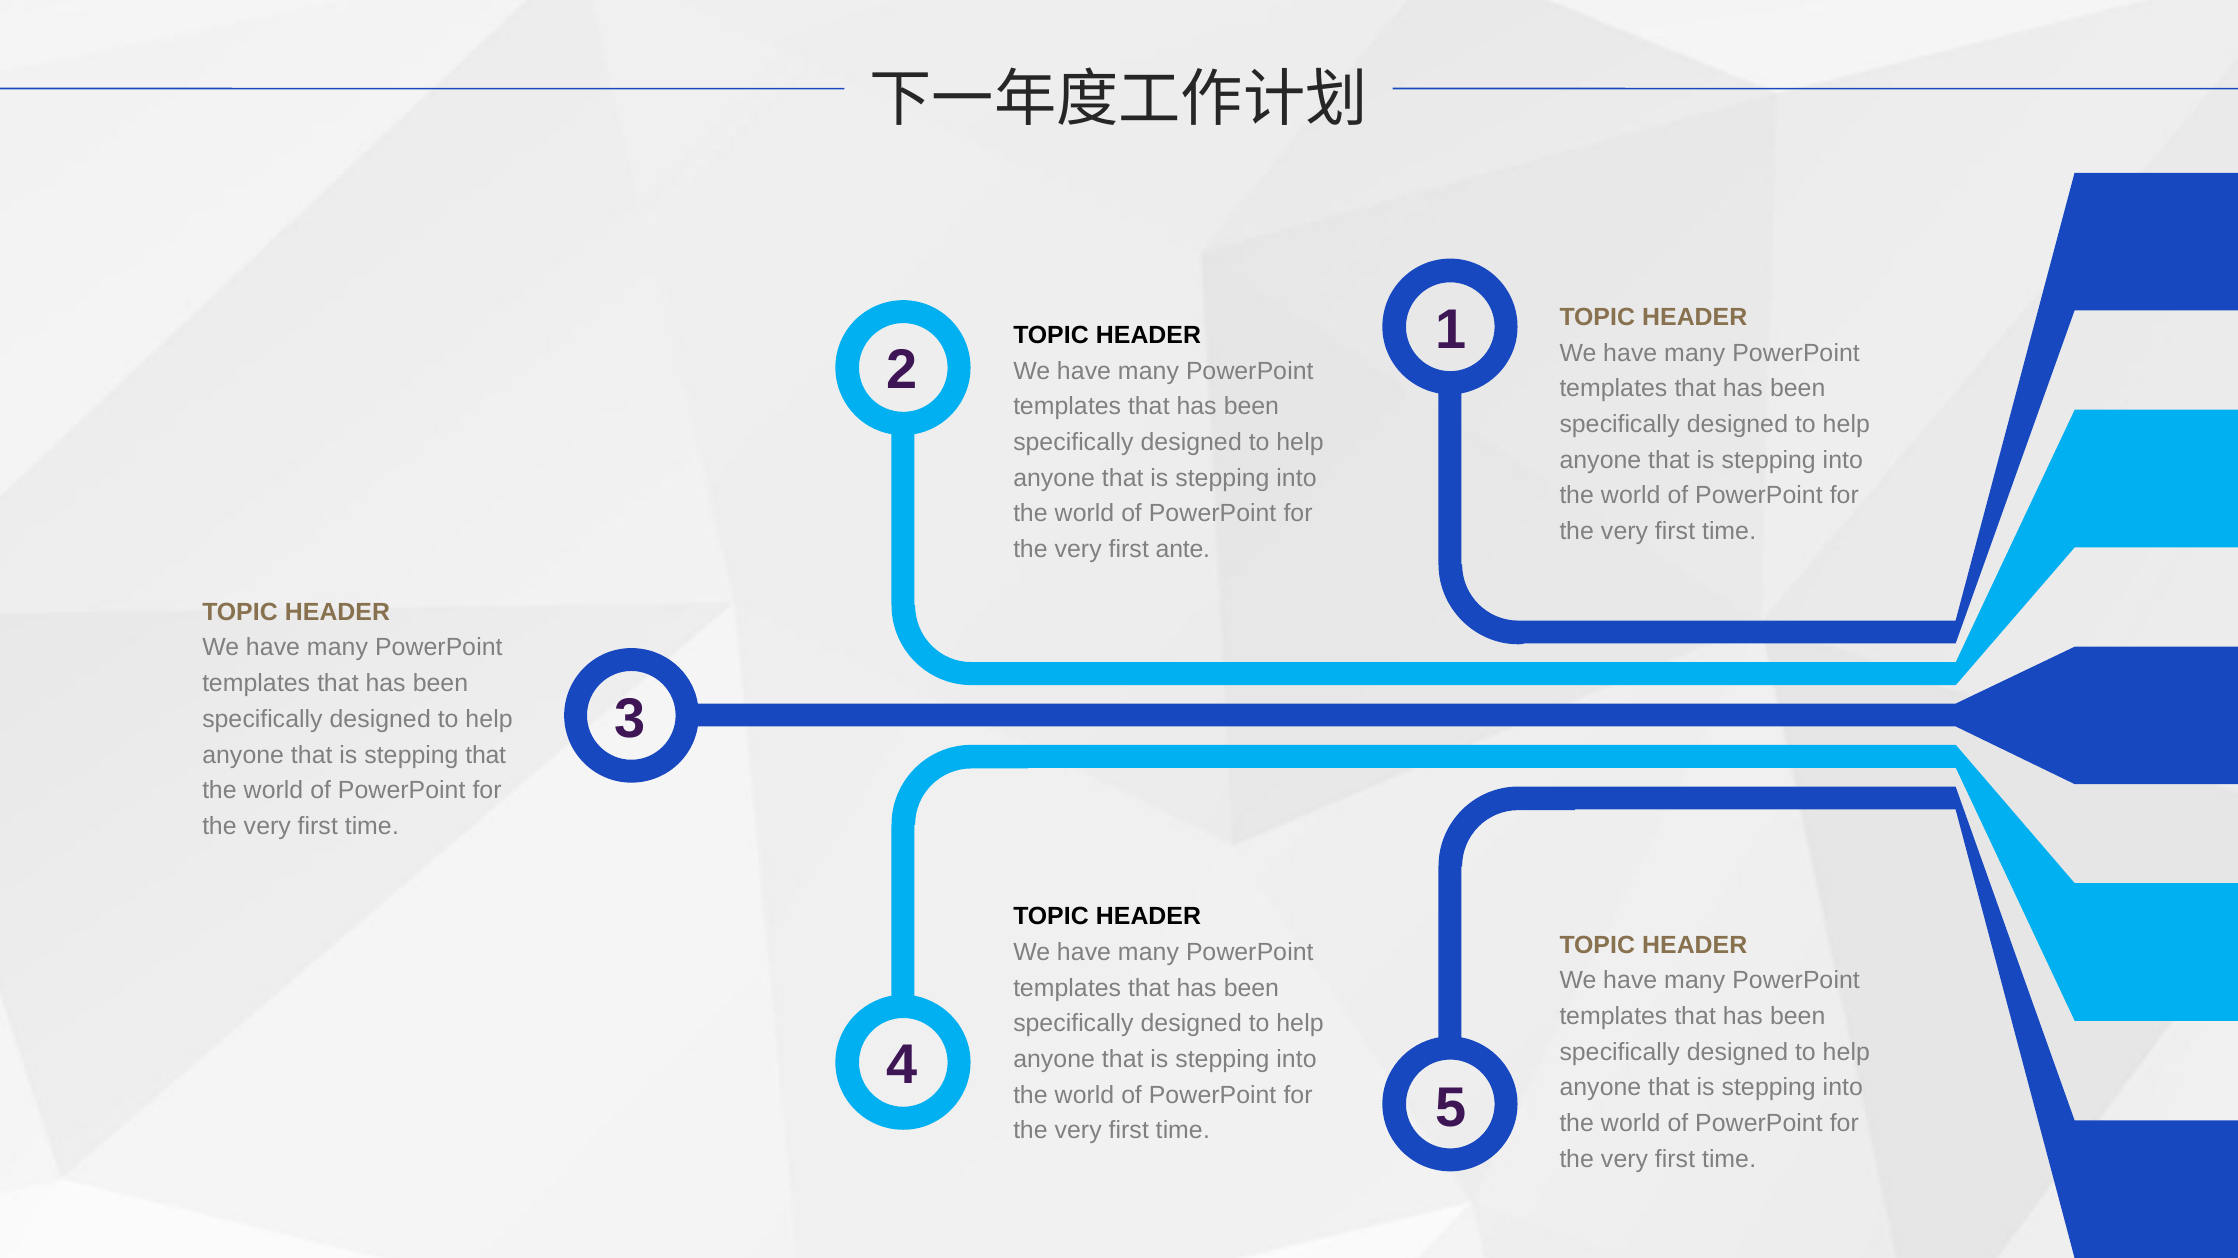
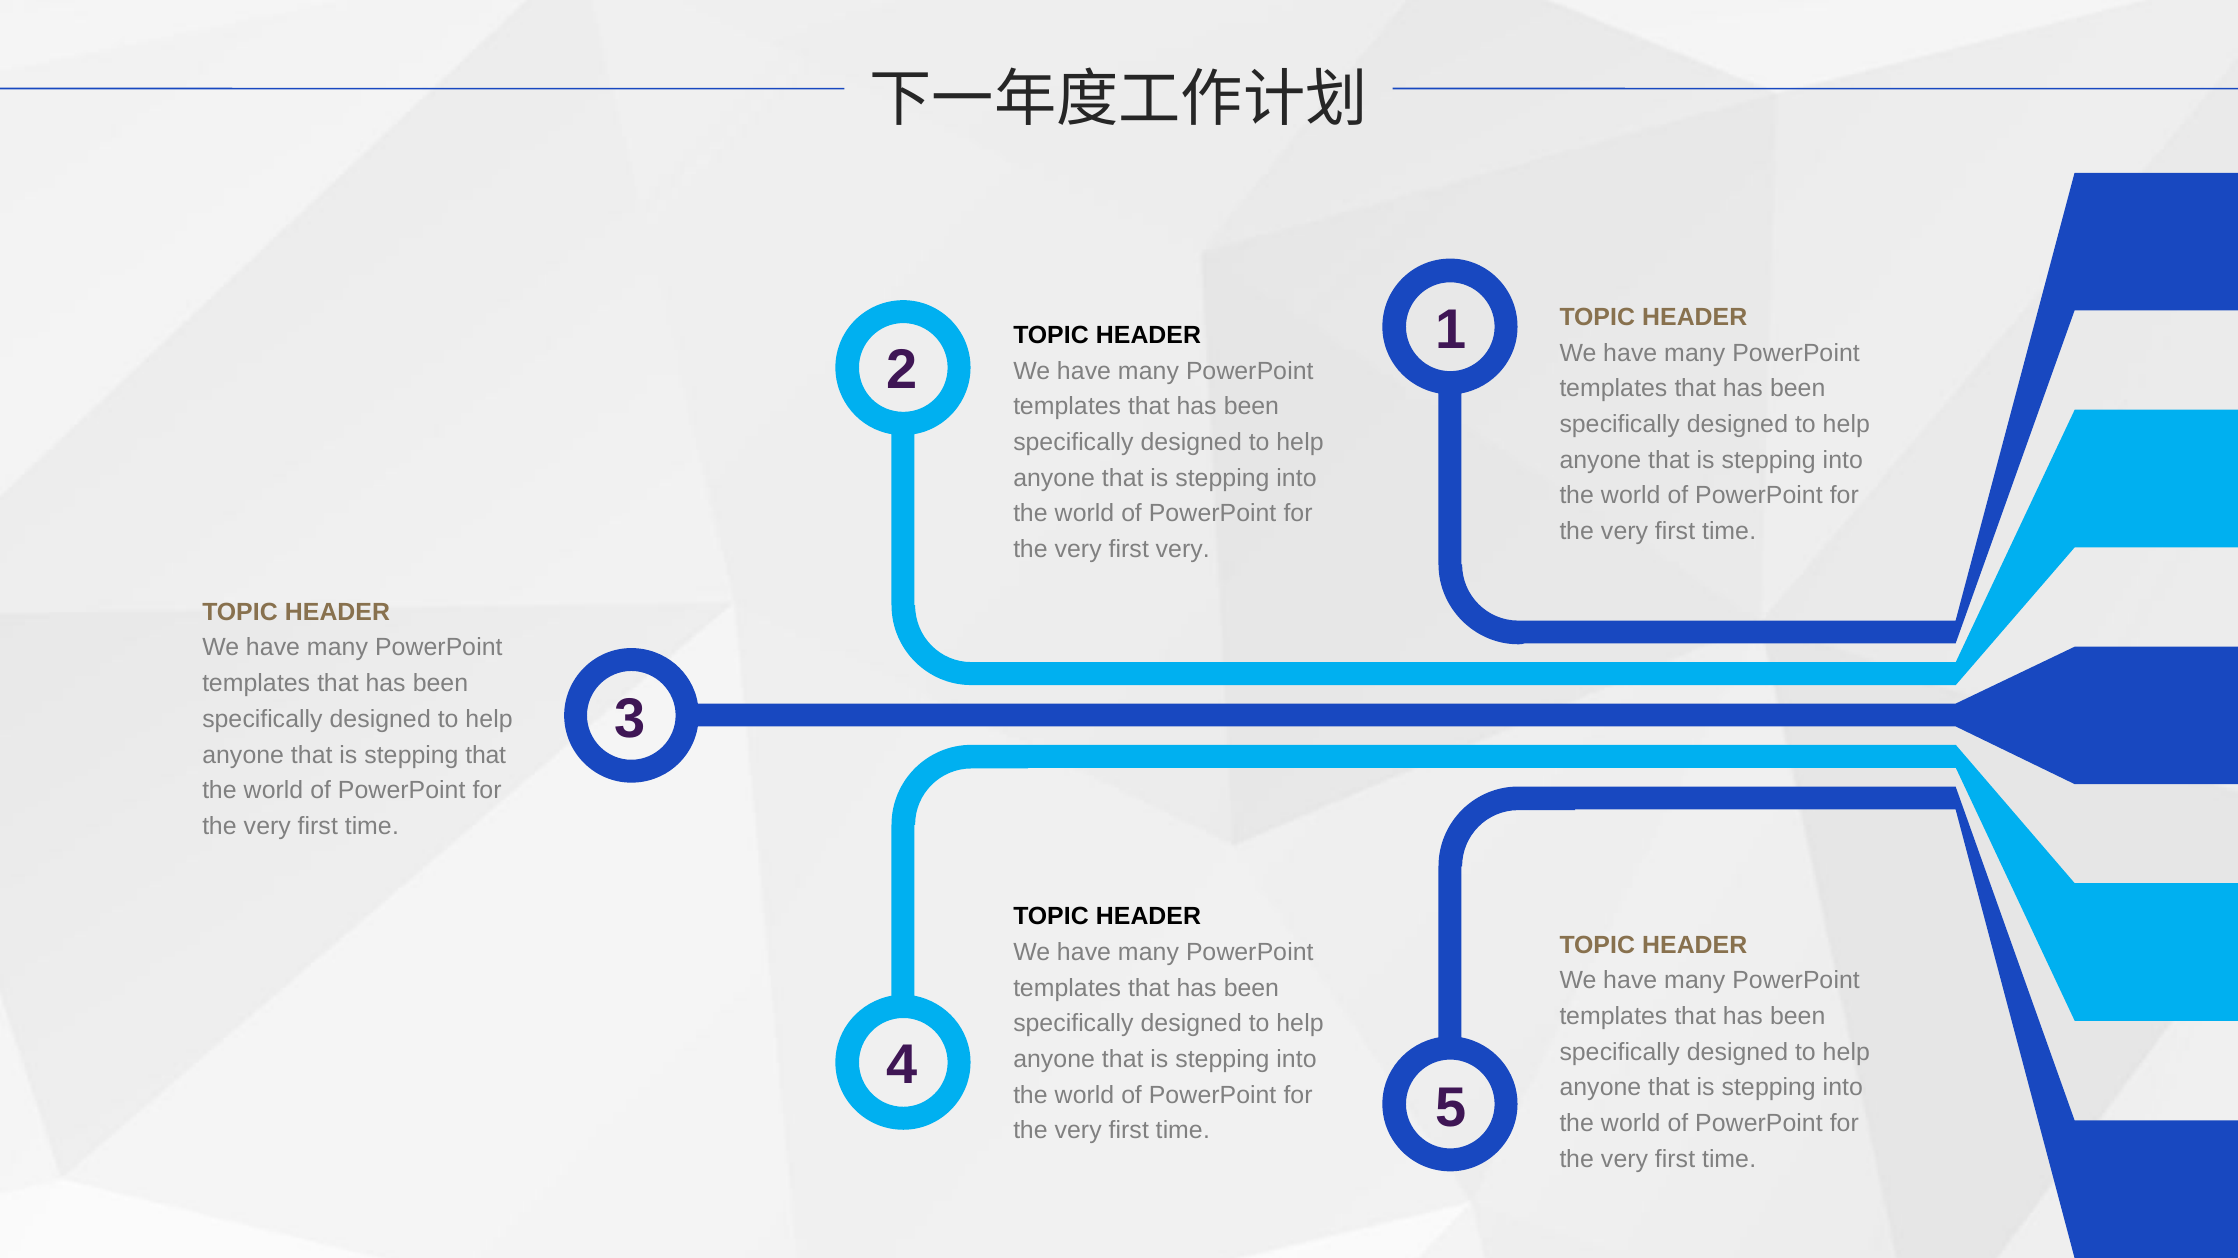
first ante: ante -> very
